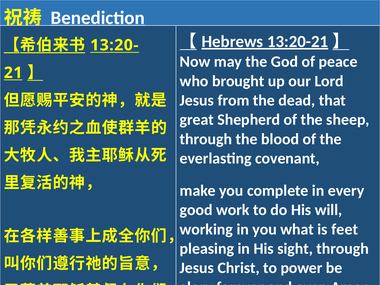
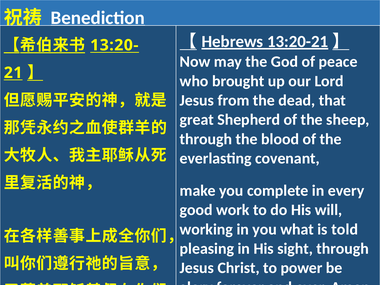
feet: feet -> told
